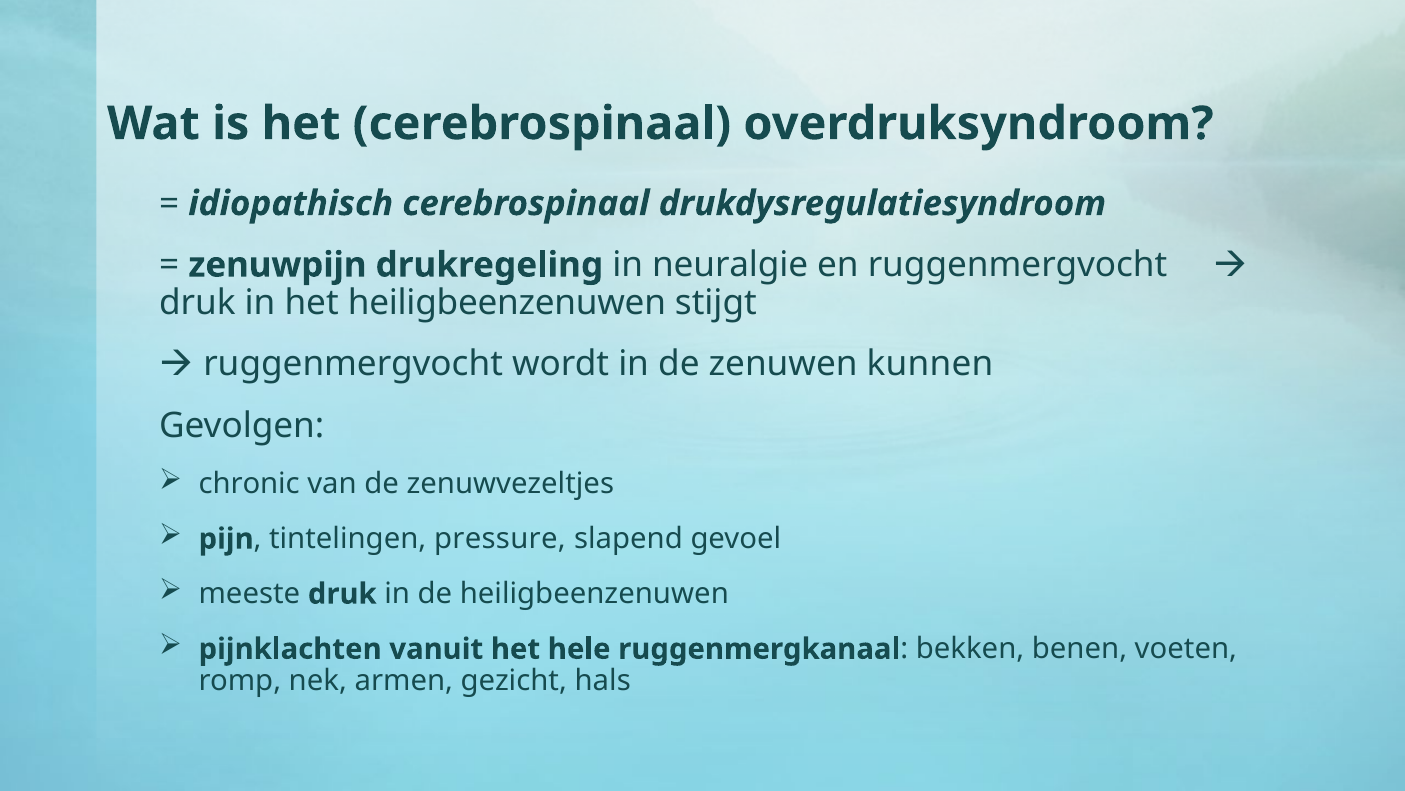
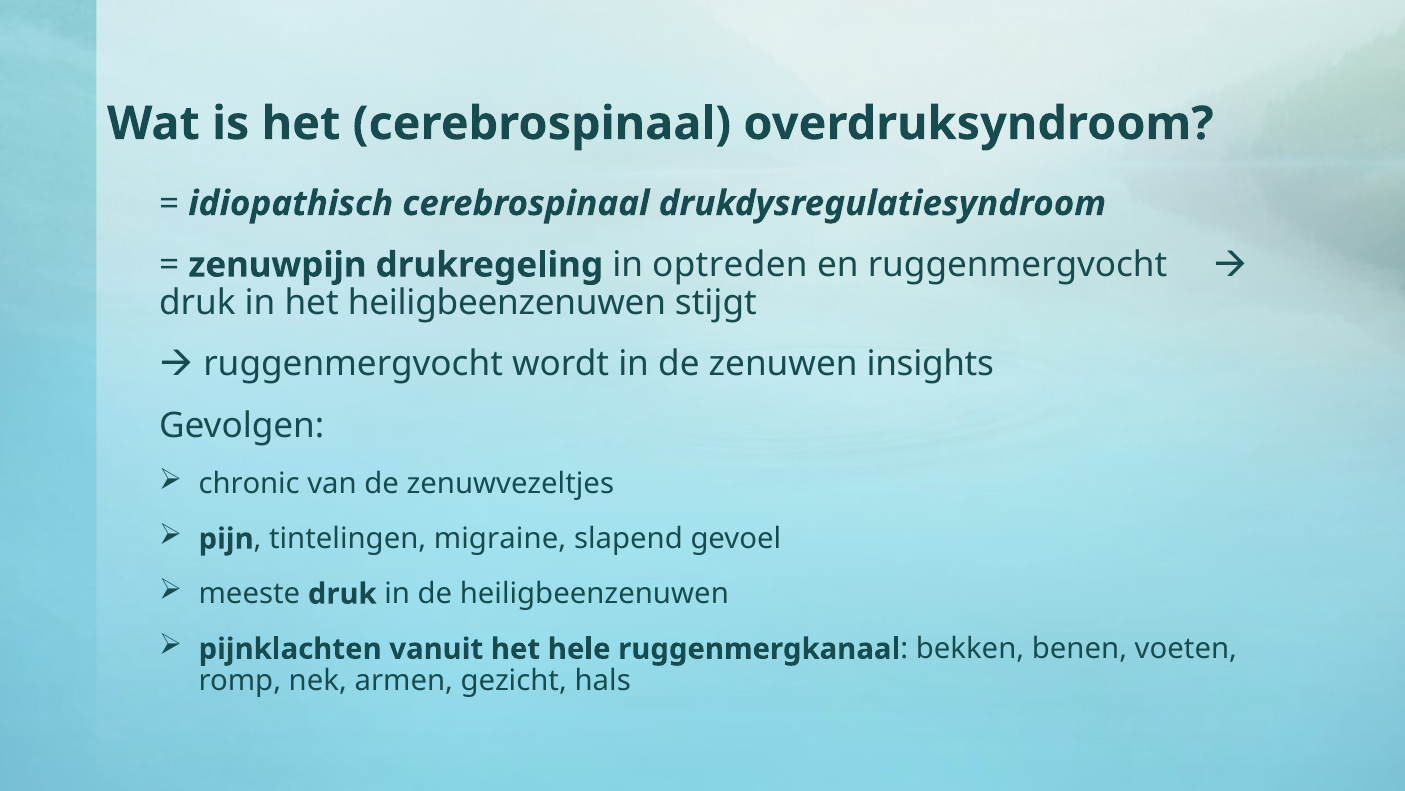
neuralgie: neuralgie -> optreden
kunnen: kunnen -> insights
pressure: pressure -> migraine
